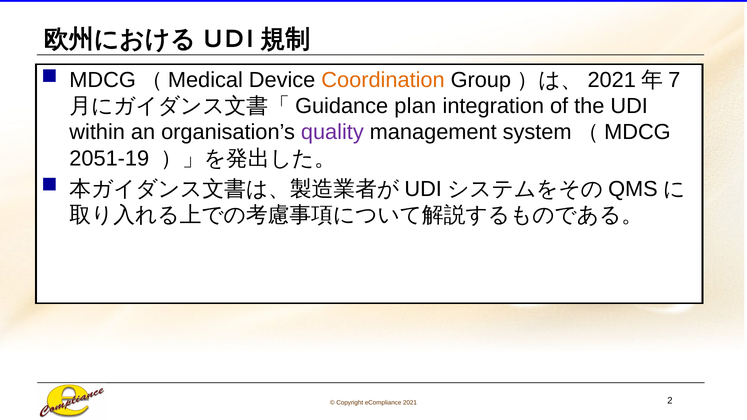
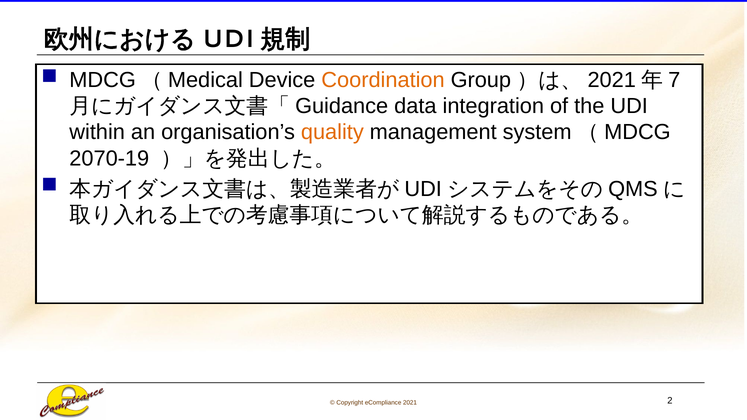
plan: plan -> data
quality colour: purple -> orange
2051-19: 2051-19 -> 2070-19
